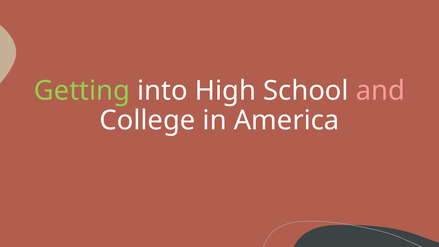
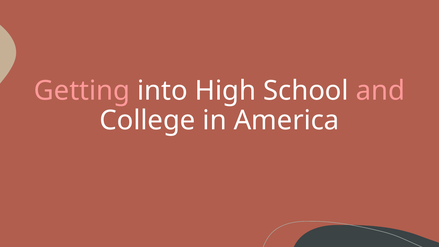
Getting colour: light green -> pink
